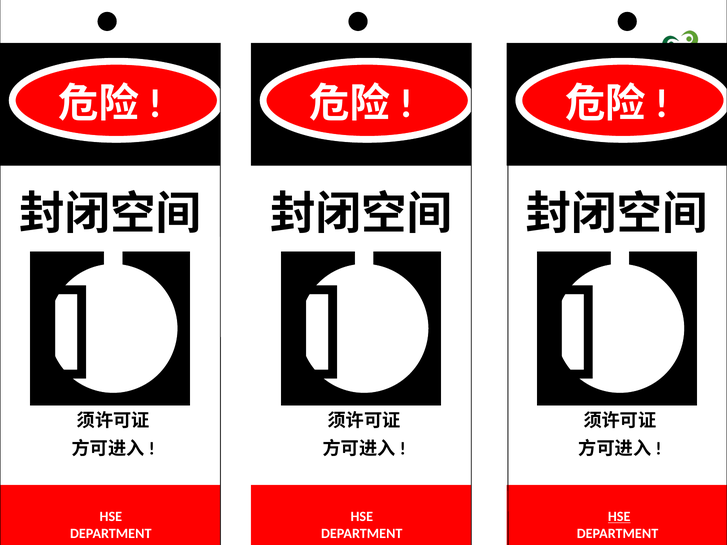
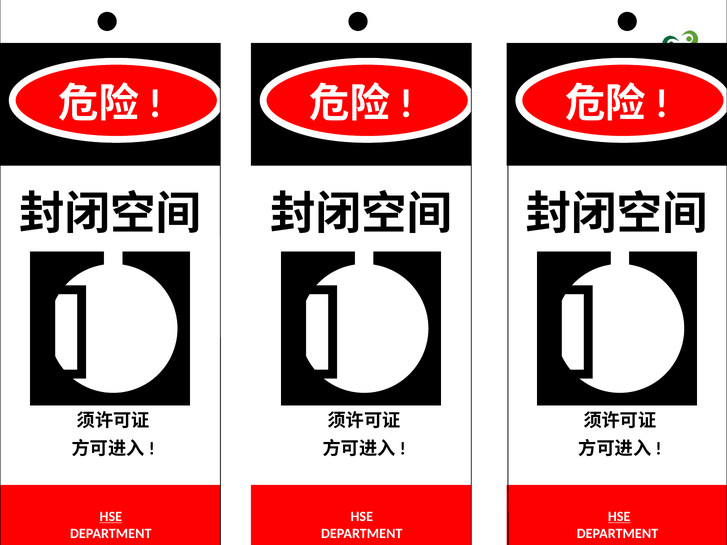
HSE at (111, 517) underline: none -> present
